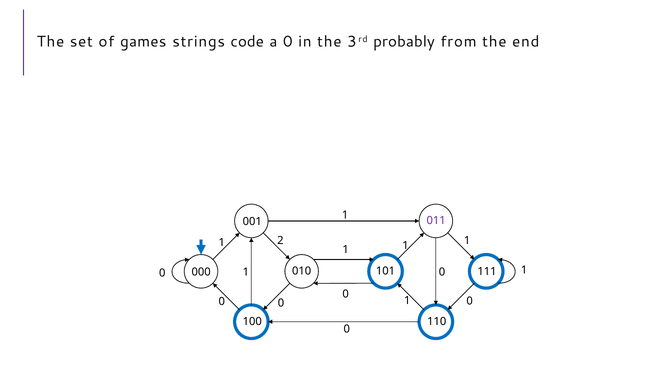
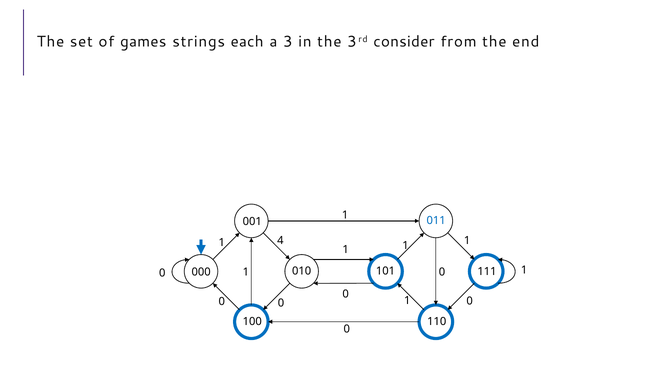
code: code -> each
a 0: 0 -> 3
probably: probably -> consider
011 colour: purple -> blue
2: 2 -> 4
